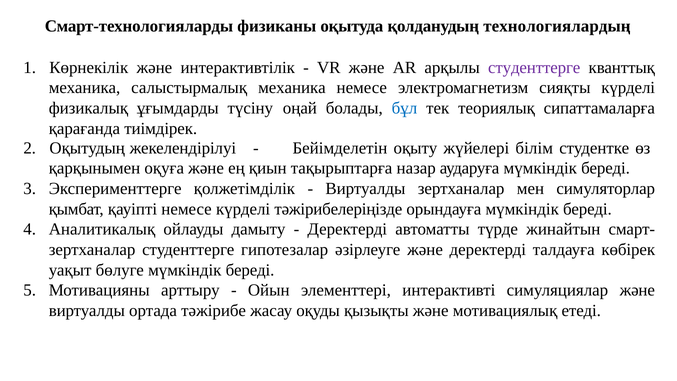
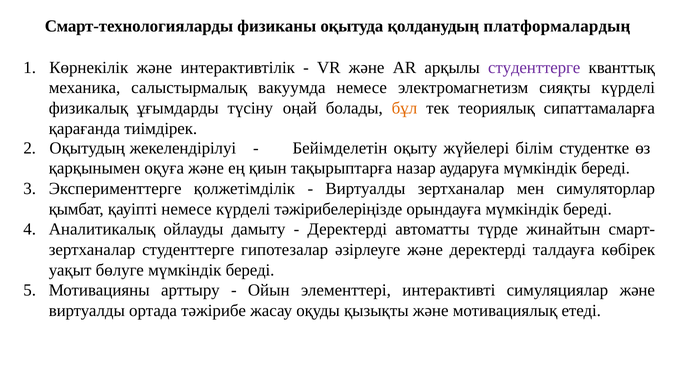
технологиялардың: технологиялардың -> платформалардың
салыстырмалық механика: механика -> вакуумда
бұл colour: blue -> orange
